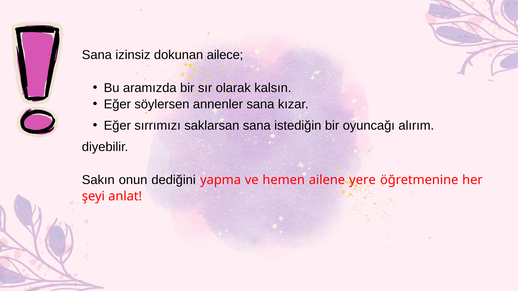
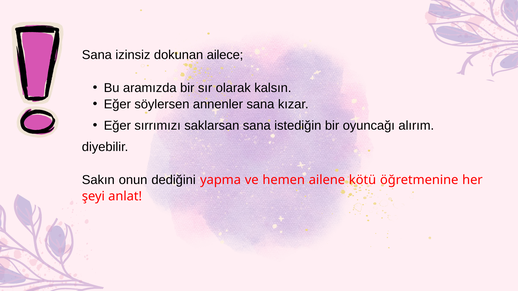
yere: yere -> kötü
